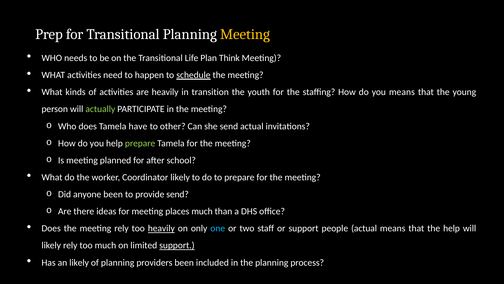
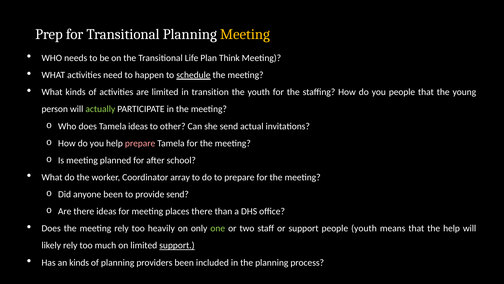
are heavily: heavily -> limited
you means: means -> people
Tamela have: have -> ideas
prepare at (140, 143) colour: light green -> pink
Coordinator likely: likely -> array
places much: much -> there
heavily at (161, 228) underline: present -> none
one colour: light blue -> light green
people actual: actual -> youth
an likely: likely -> kinds
